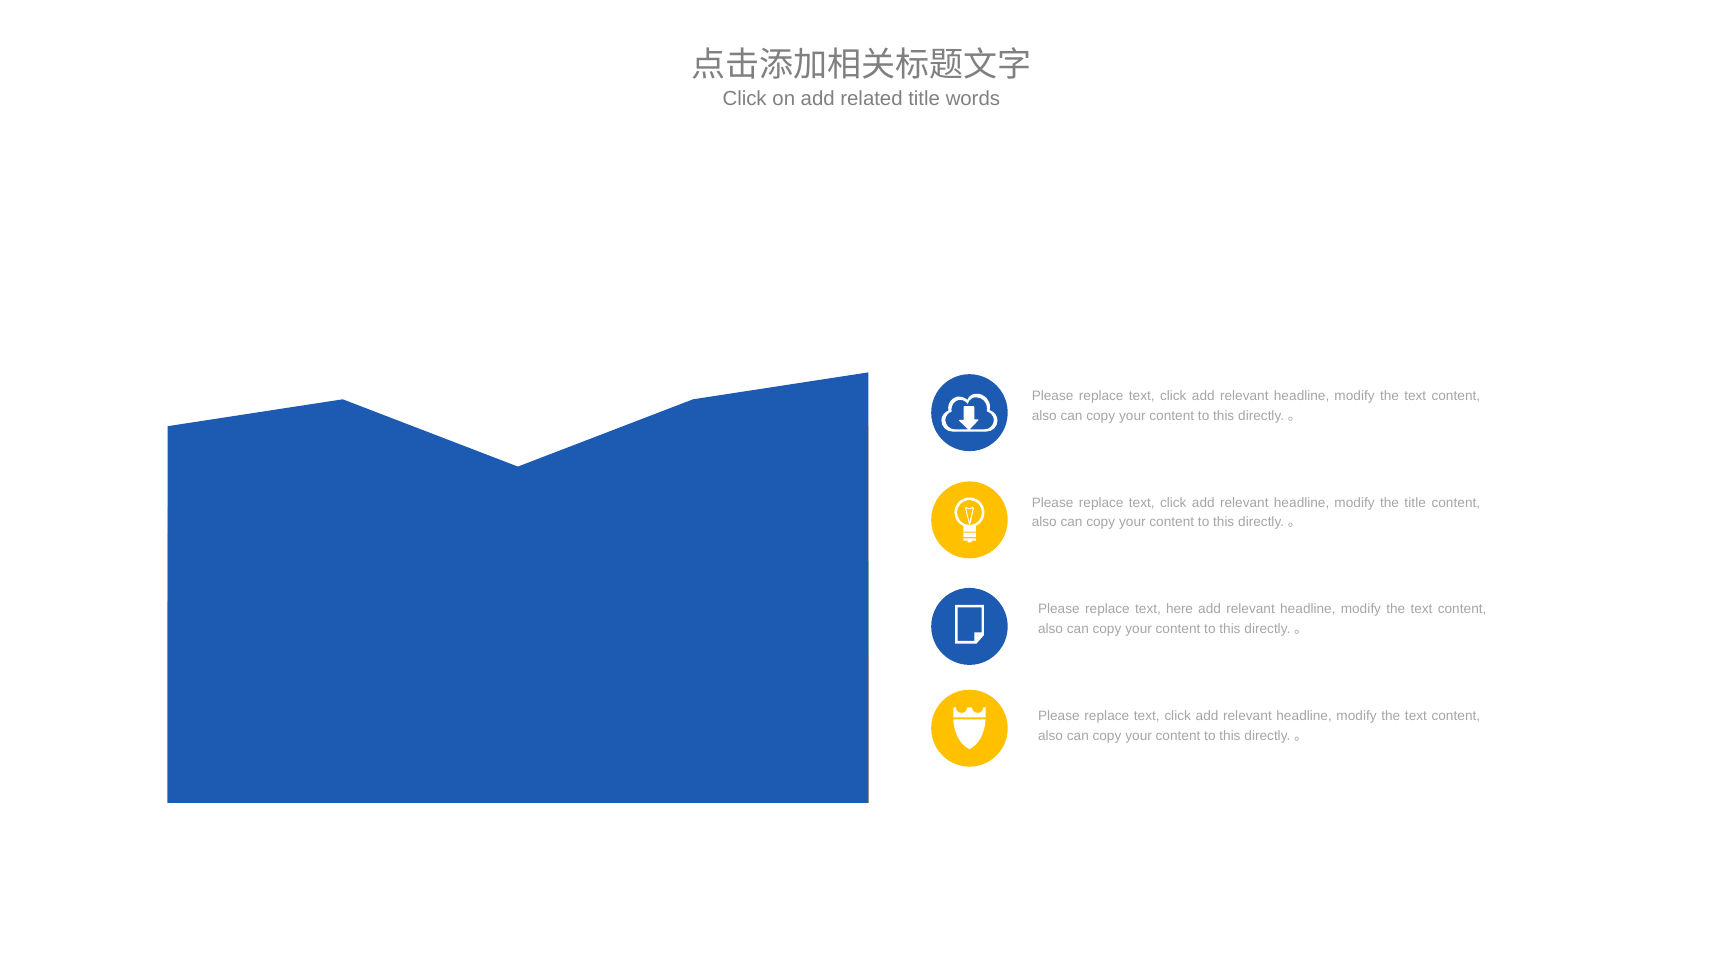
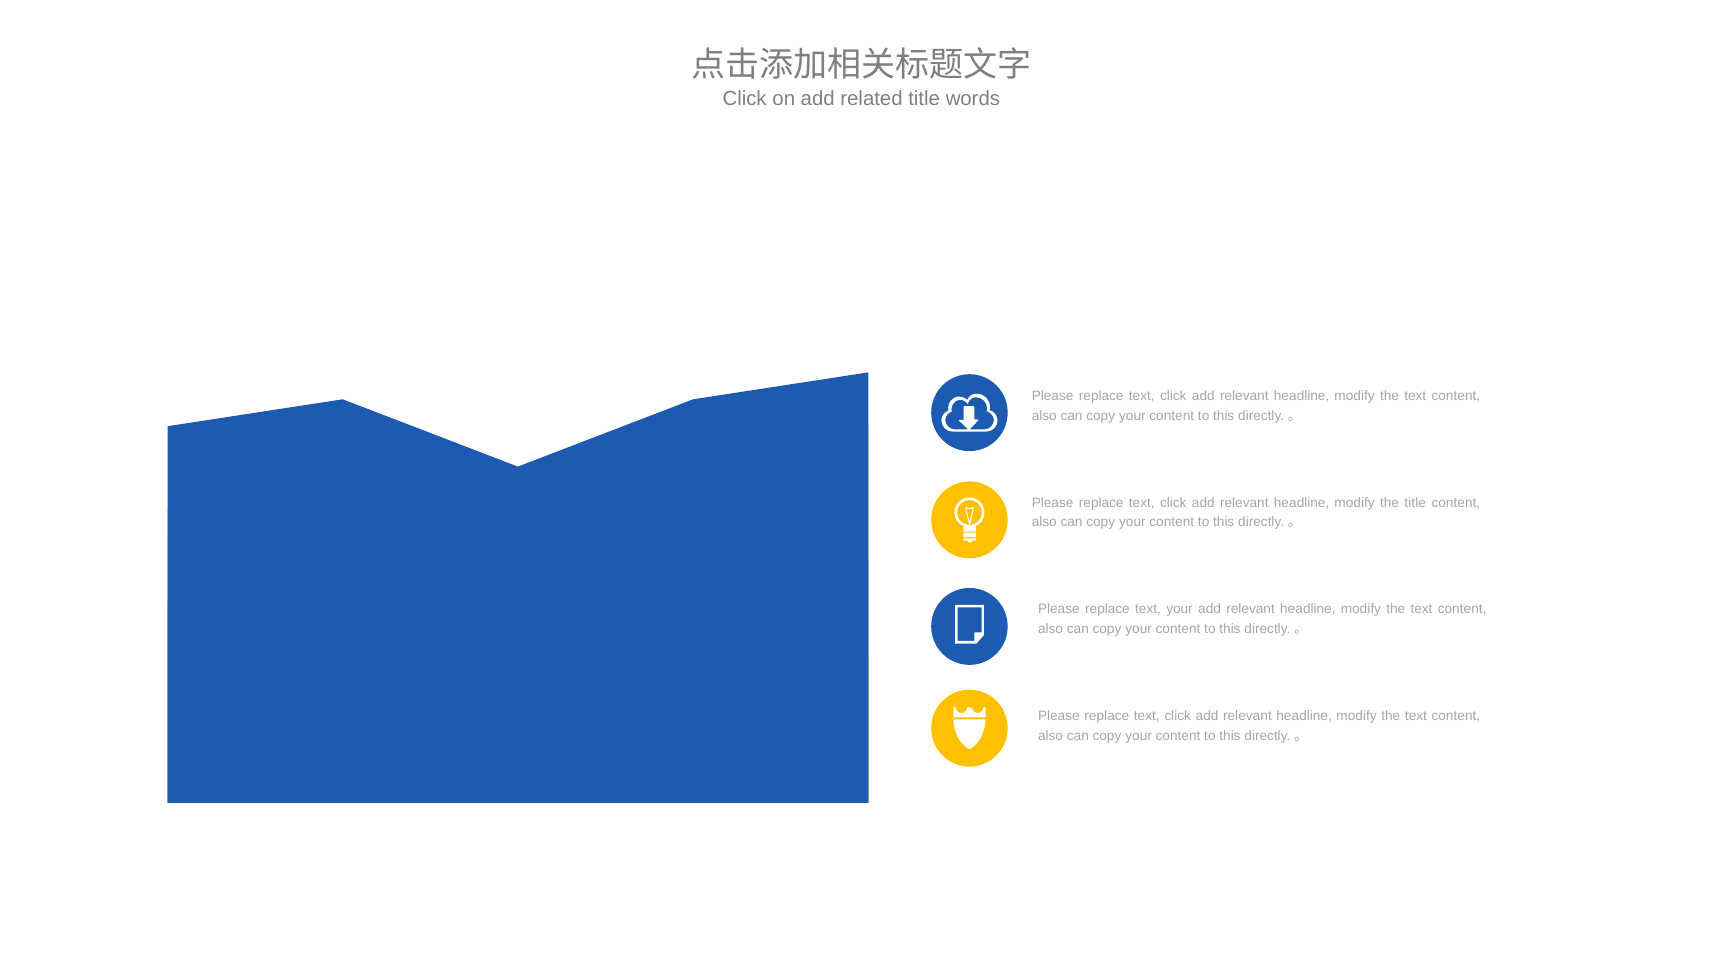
text here: here -> your
